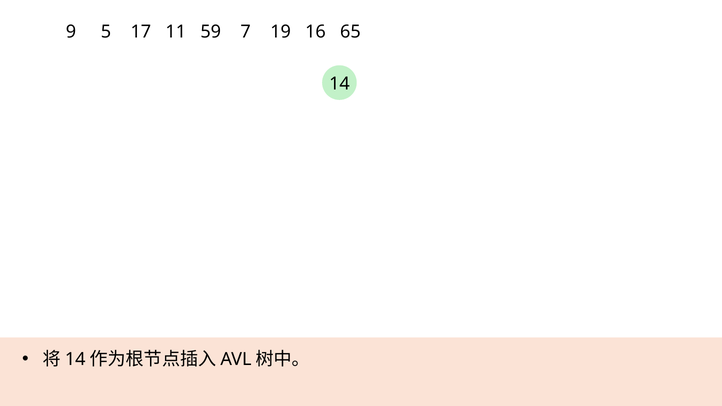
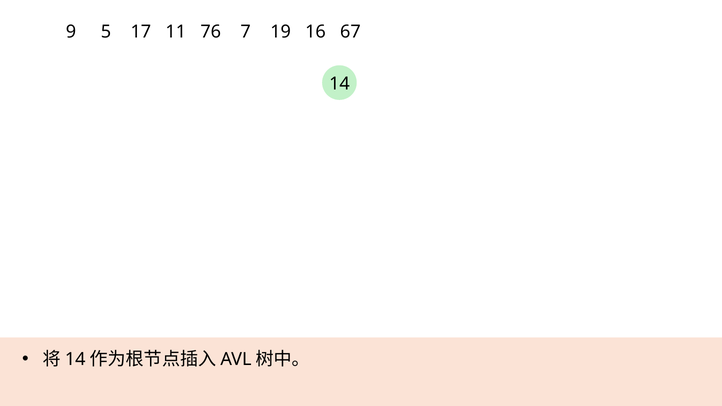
59: 59 -> 76
65: 65 -> 67
